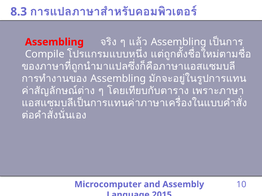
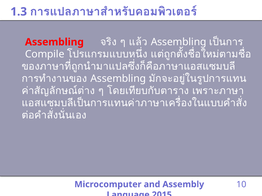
8.3: 8.3 -> 1.3
